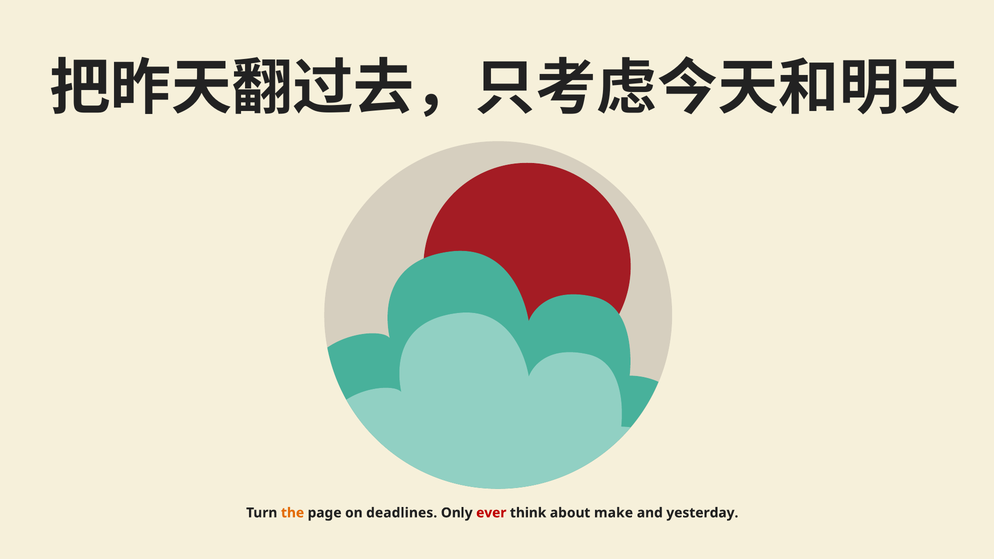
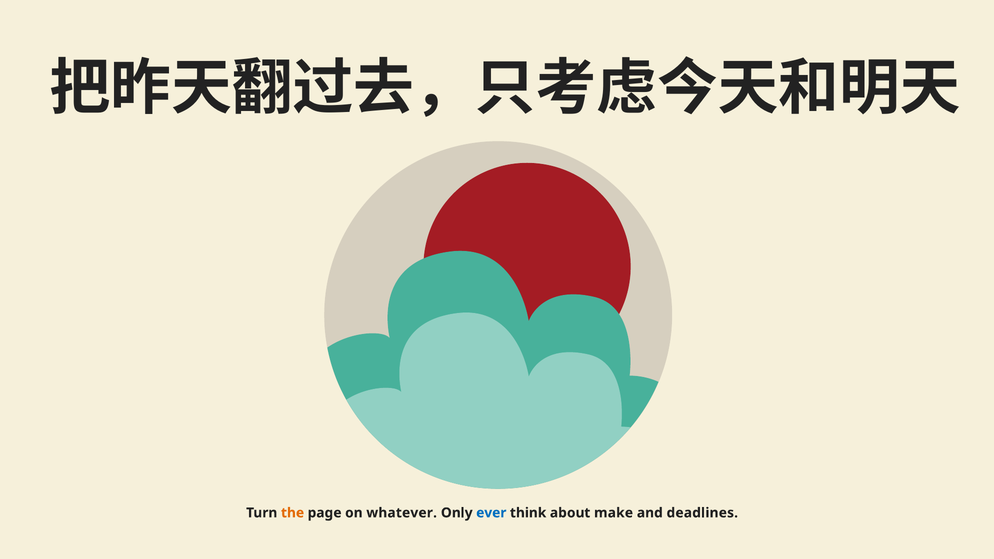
deadlines: deadlines -> whatever
ever colour: red -> blue
yesterday: yesterday -> deadlines
